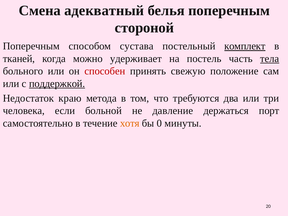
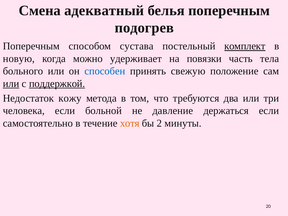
стороной: стороной -> подогрев
тканей: тканей -> новую
постель: постель -> повязки
тела underline: present -> none
способен colour: red -> blue
или at (11, 84) underline: none -> present
краю: краю -> кожу
держаться порт: порт -> если
0: 0 -> 2
